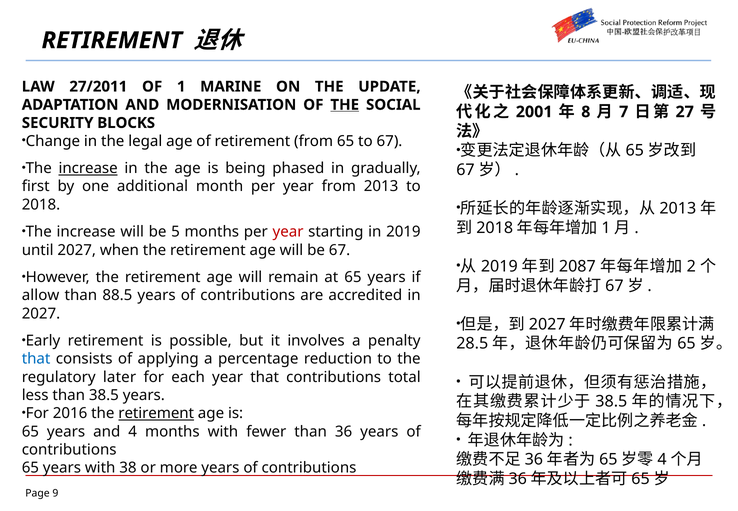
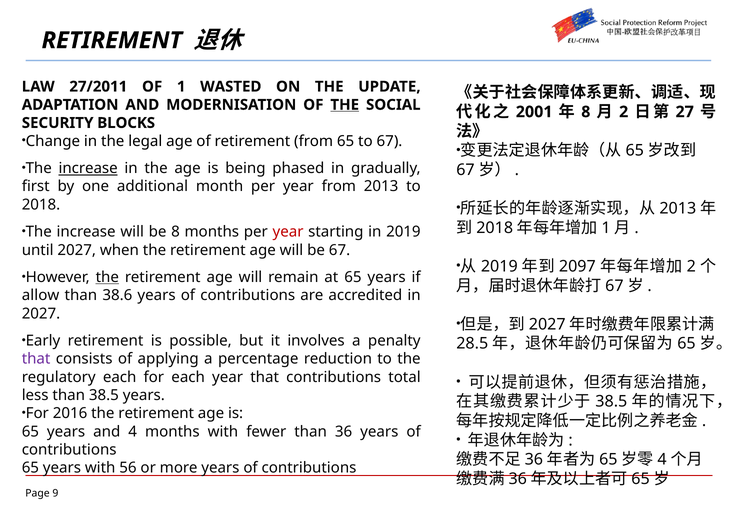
MARINE: MARINE -> WASTED
7 at (624, 112): 7 -> 2
be 5: 5 -> 8
2087: 2087 -> 2097
the at (107, 277) underline: none -> present
88.5: 88.5 -> 38.6
that at (36, 359) colour: blue -> purple
regulatory later: later -> each
retirement at (156, 413) underline: present -> none
38: 38 -> 56
